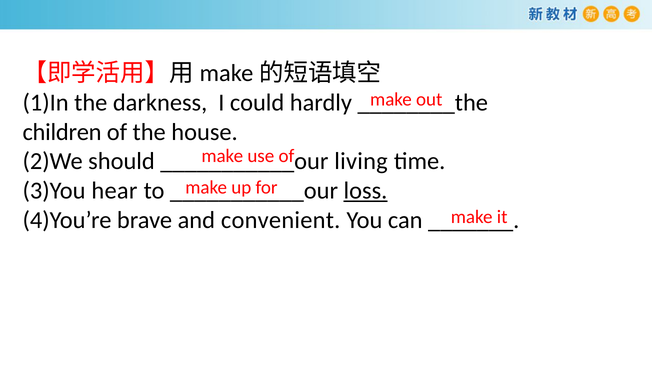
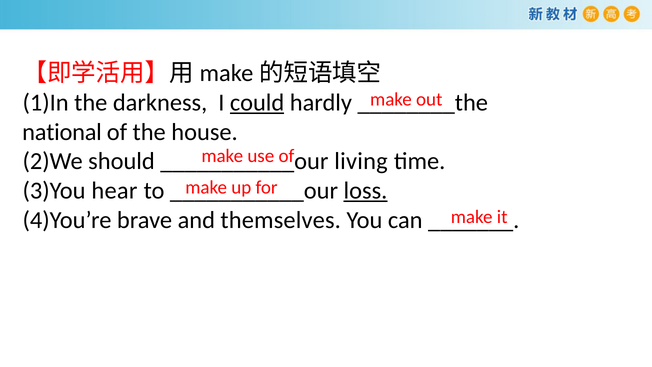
could underline: none -> present
children: children -> national
convenient: convenient -> themselves
